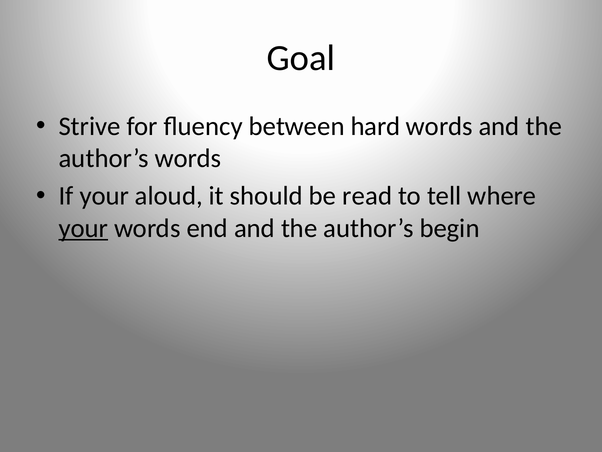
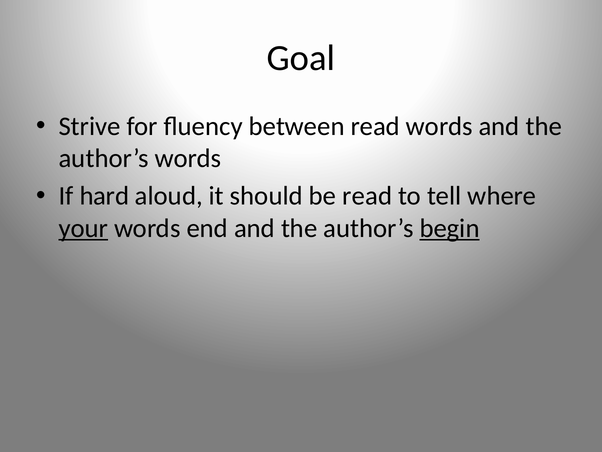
between hard: hard -> read
If your: your -> hard
begin underline: none -> present
